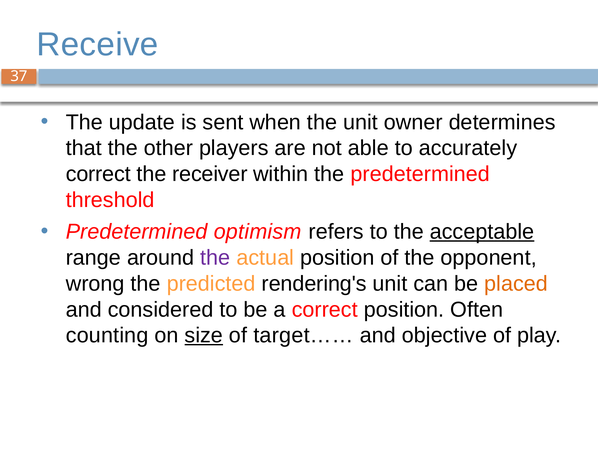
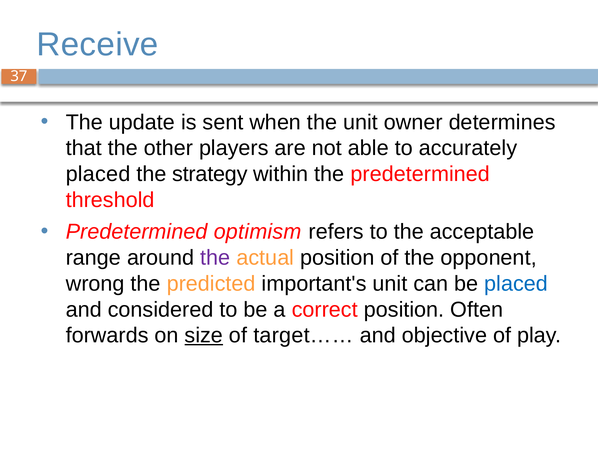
correct at (98, 174): correct -> placed
receiver: receiver -> strategy
acceptable underline: present -> none
rendering's: rendering's -> important's
placed at (516, 283) colour: orange -> blue
counting: counting -> forwards
